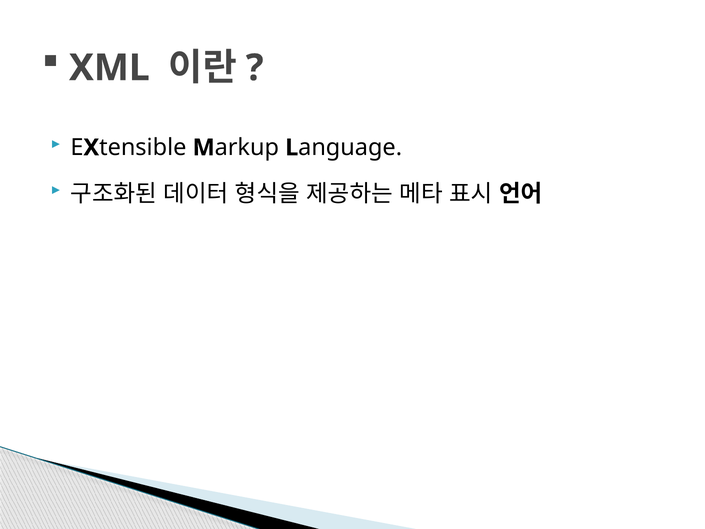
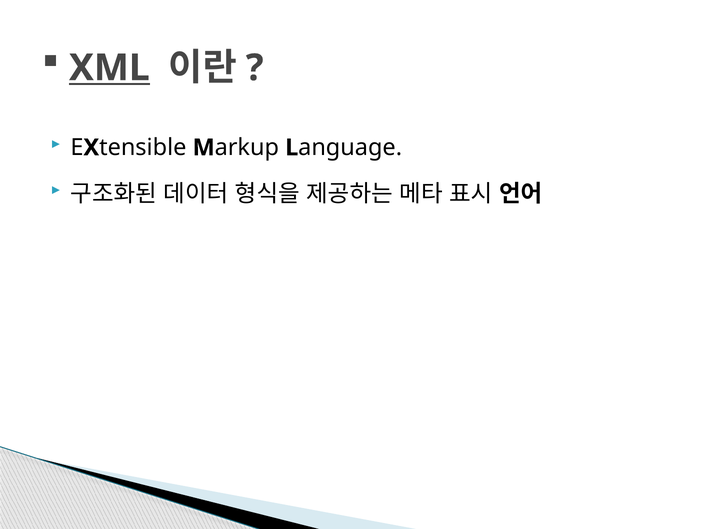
XML underline: none -> present
